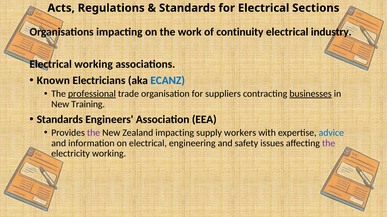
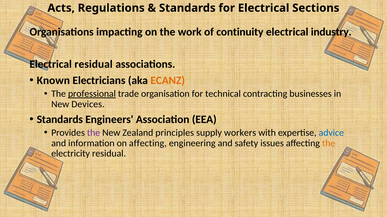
Electrical working: working -> residual
ECANZ colour: blue -> orange
suppliers: suppliers -> technical
businesses underline: present -> none
Training: Training -> Devices
Zealand impacting: impacting -> principles
on electrical: electrical -> affecting
the at (329, 144) colour: purple -> orange
electricity working: working -> residual
